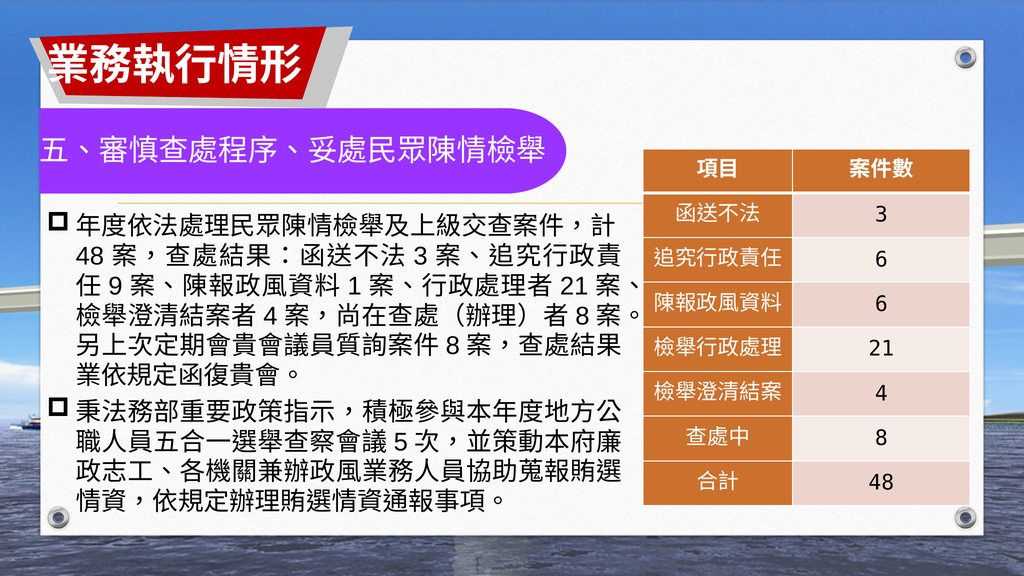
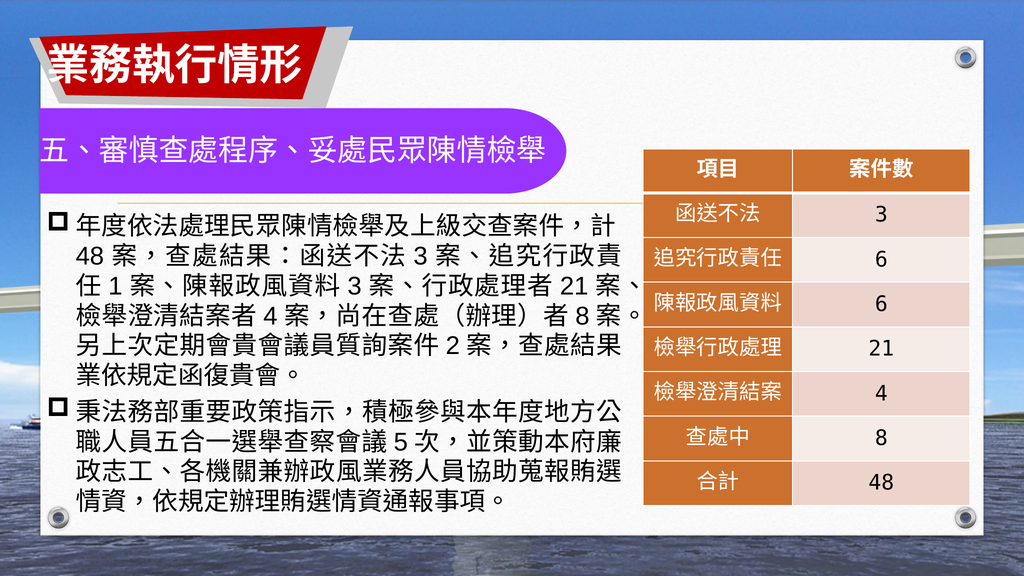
9: 9 -> 1
1 at (355, 286): 1 -> 3
8 at (453, 346): 8 -> 2
